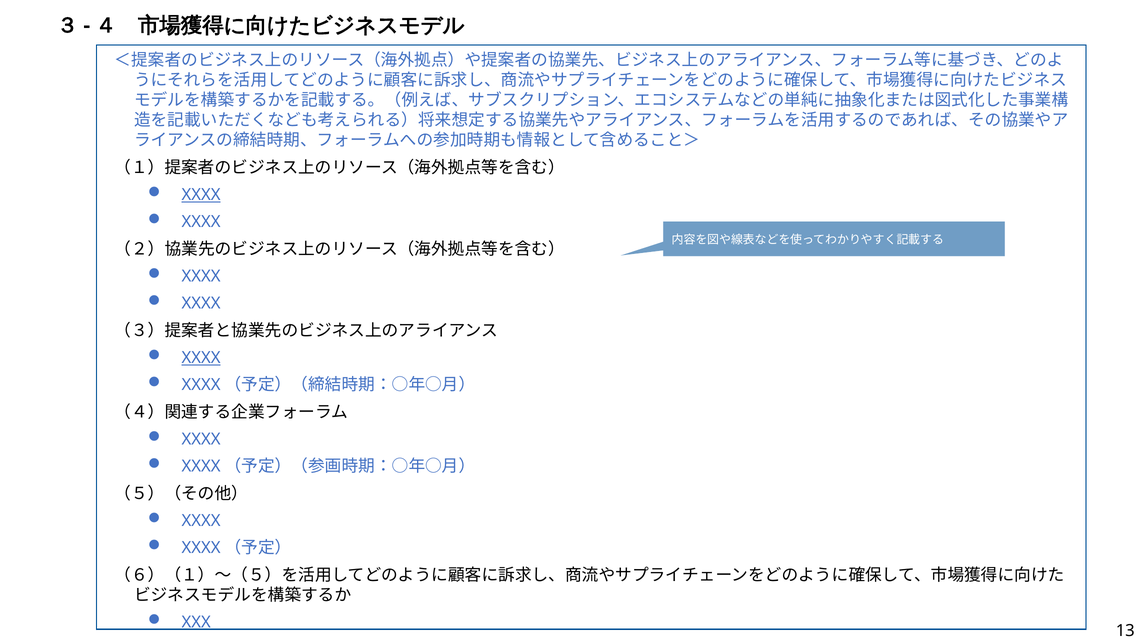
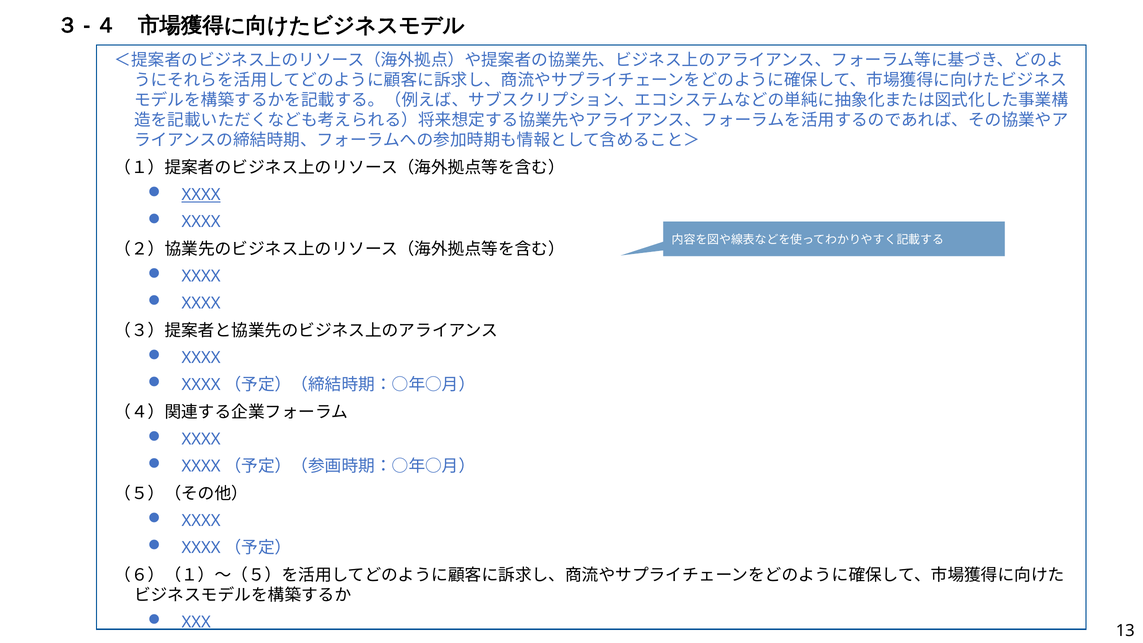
XXXX at (201, 358) underline: present -> none
